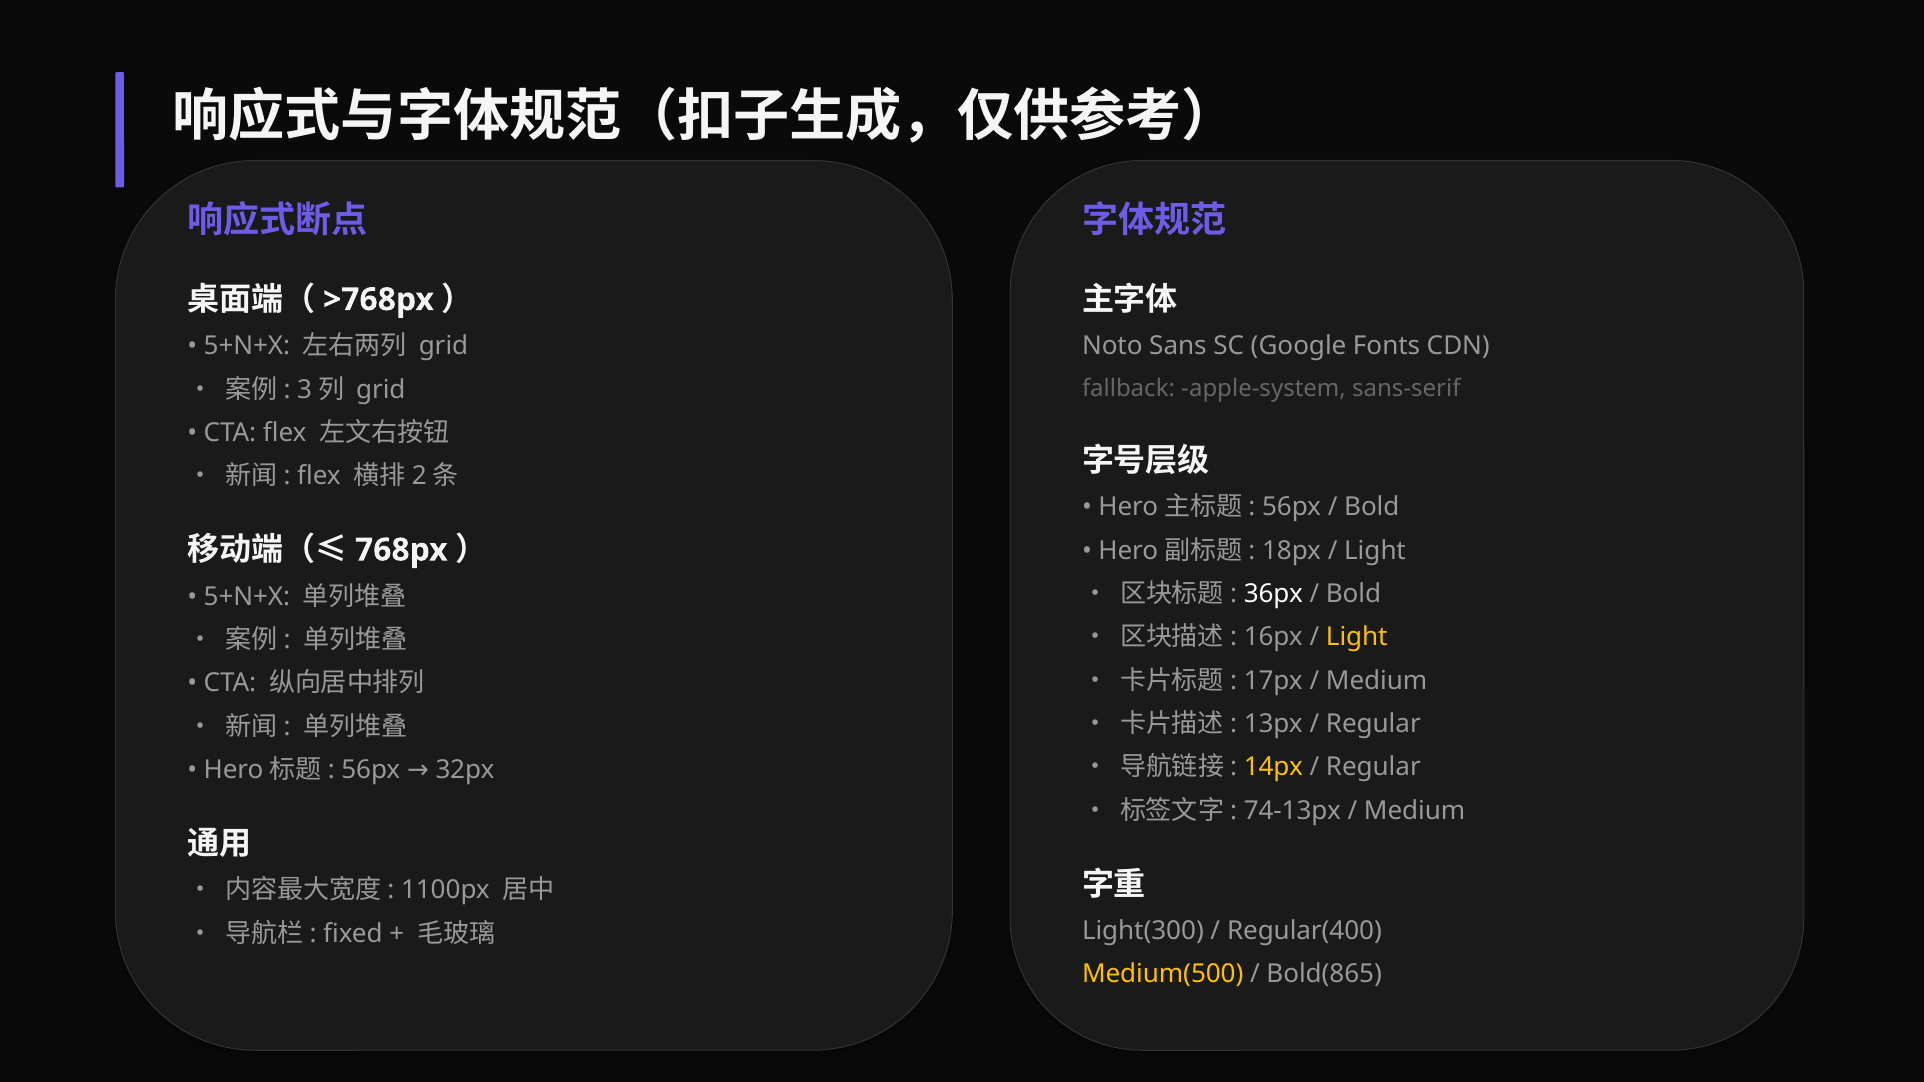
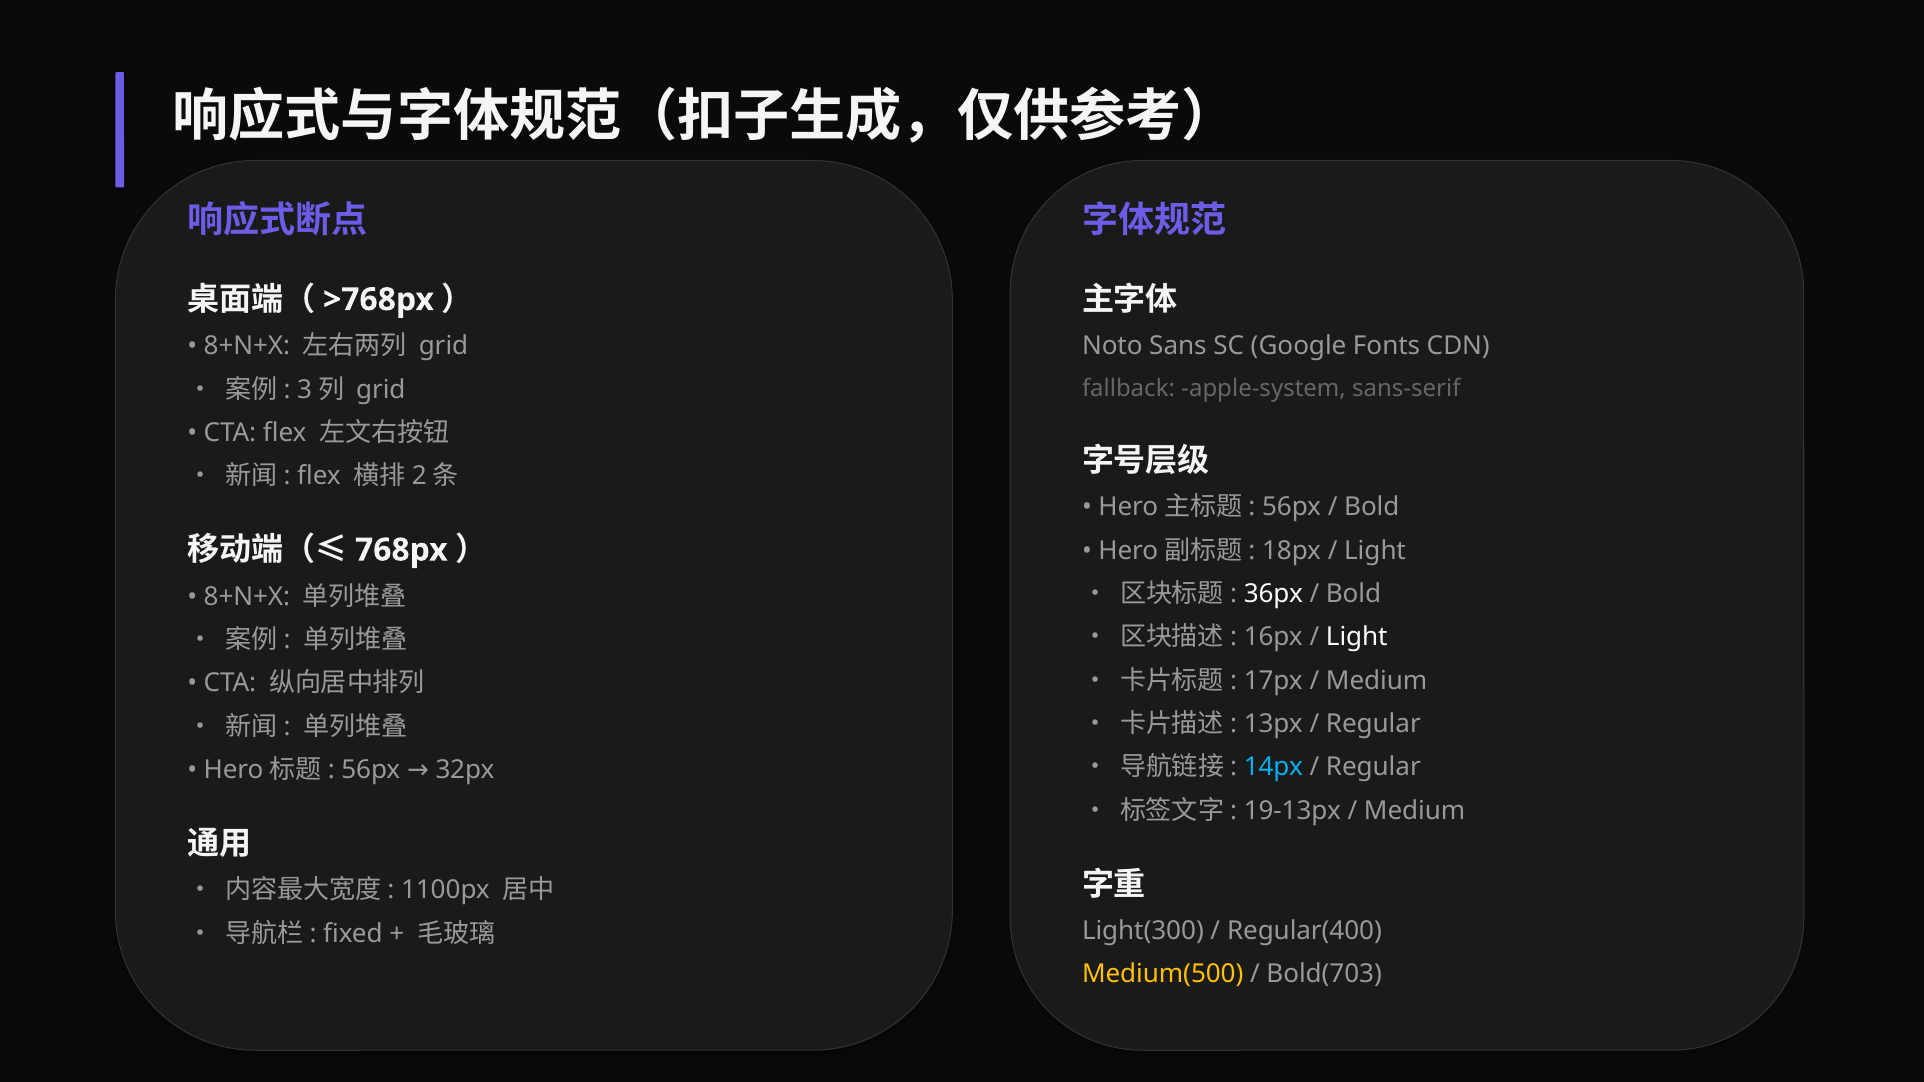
5+N+X at (247, 346): 5+N+X -> 8+N+X
5+N+X at (247, 597): 5+N+X -> 8+N+X
Light at (1357, 638) colour: yellow -> white
14px colour: yellow -> light blue
74-13px: 74-13px -> 19-13px
Bold(865: Bold(865 -> Bold(703
